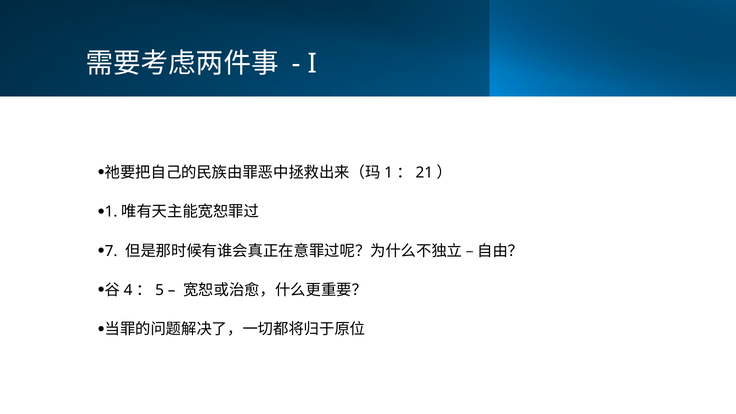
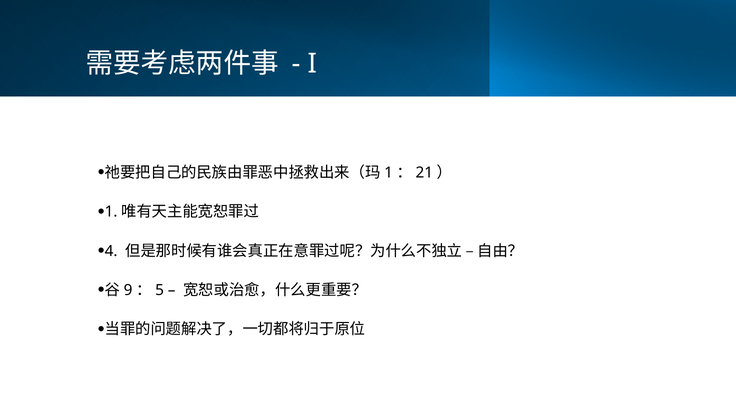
7: 7 -> 4
4: 4 -> 9
